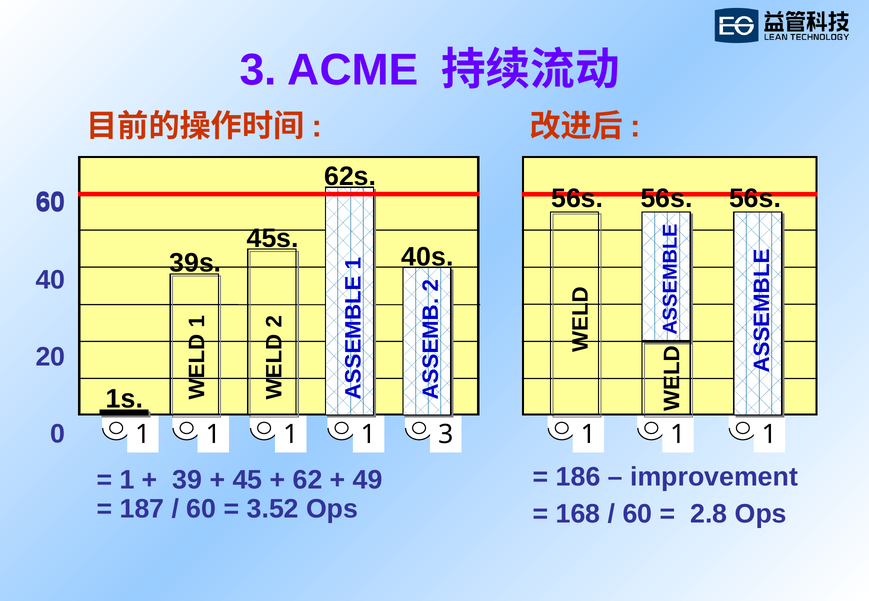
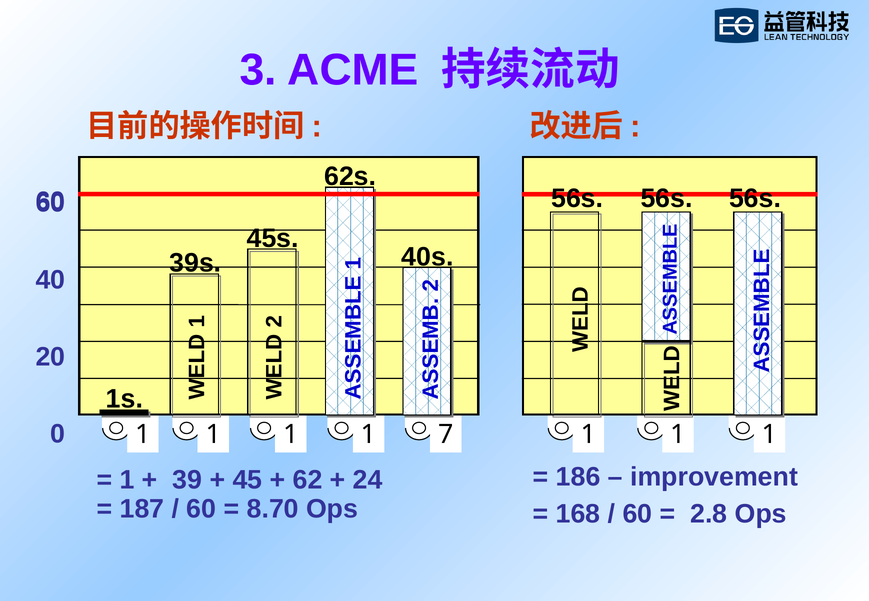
1 3: 3 -> 7
49: 49 -> 24
3.52: 3.52 -> 8.70
